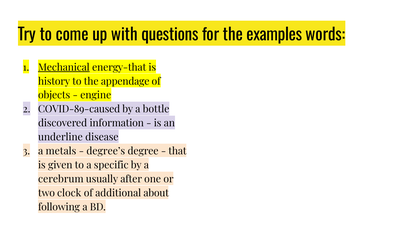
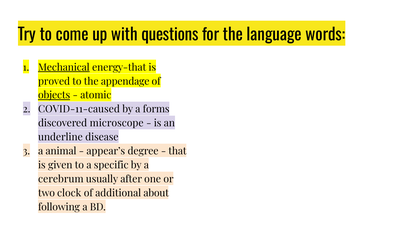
examples: examples -> language
history: history -> proved
objects underline: none -> present
engine: engine -> atomic
COVID-89-caused: COVID-89-caused -> COVID-11-caused
bottle: bottle -> forms
information: information -> microscope
metals: metals -> animal
degree’s: degree’s -> appear’s
